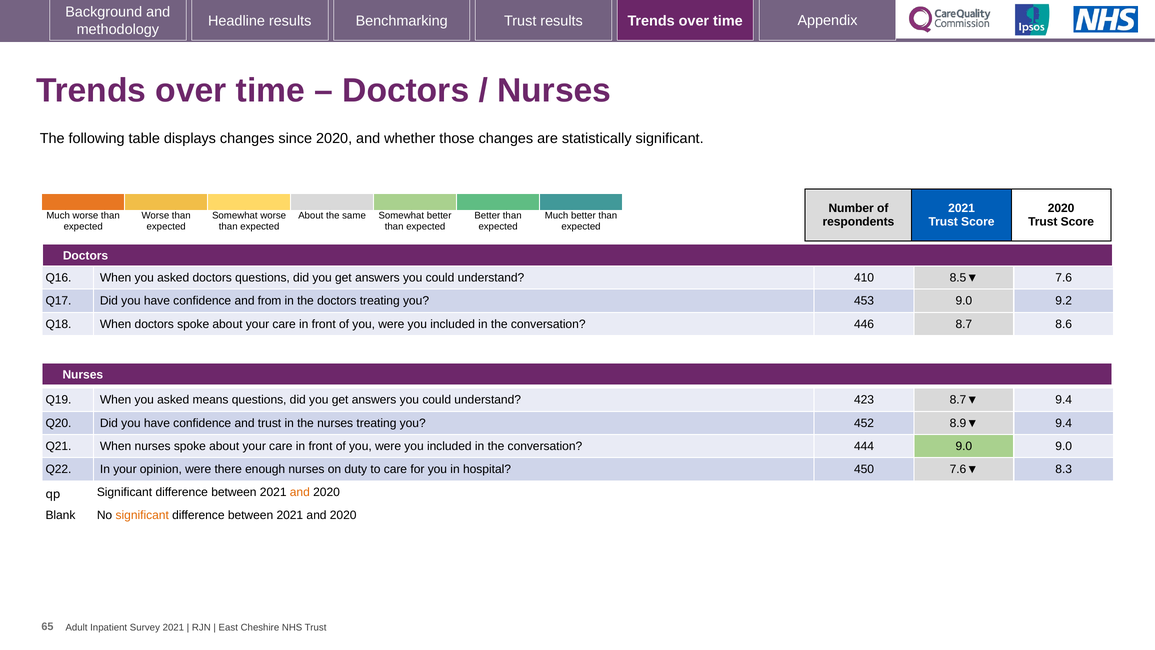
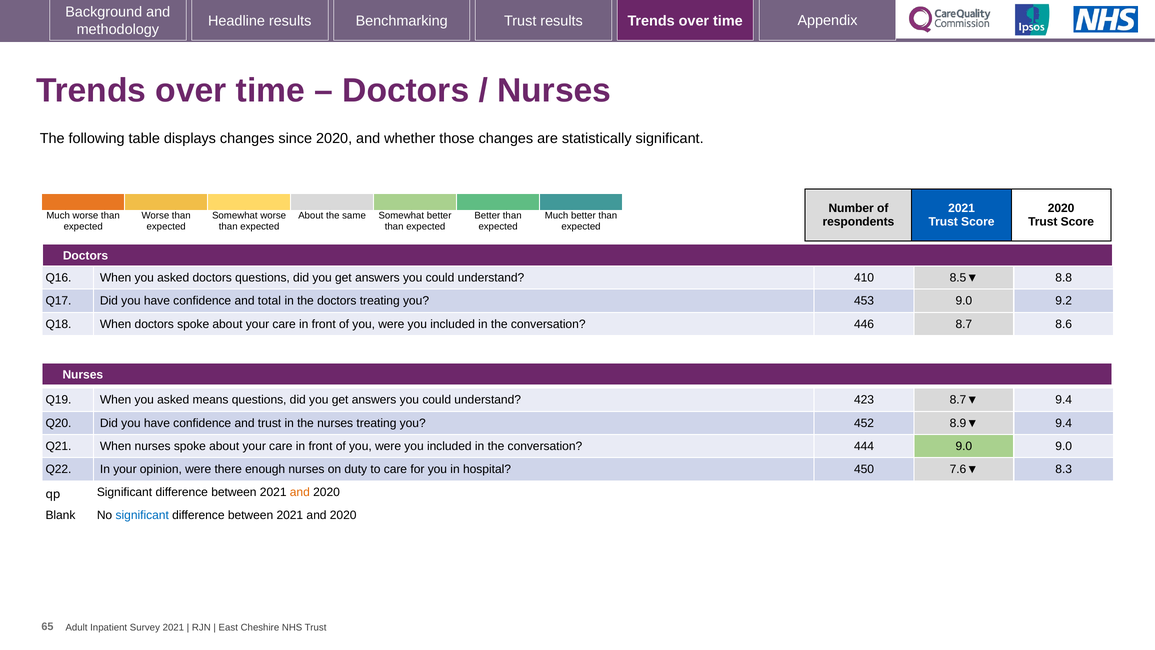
7.6: 7.6 -> 8.8
from: from -> total
significant at (142, 515) colour: orange -> blue
